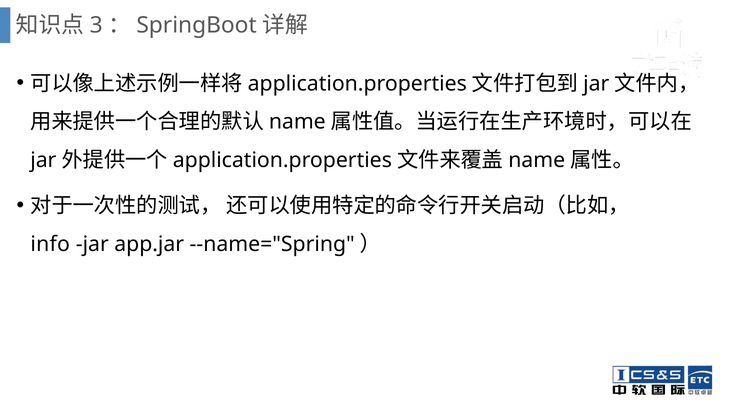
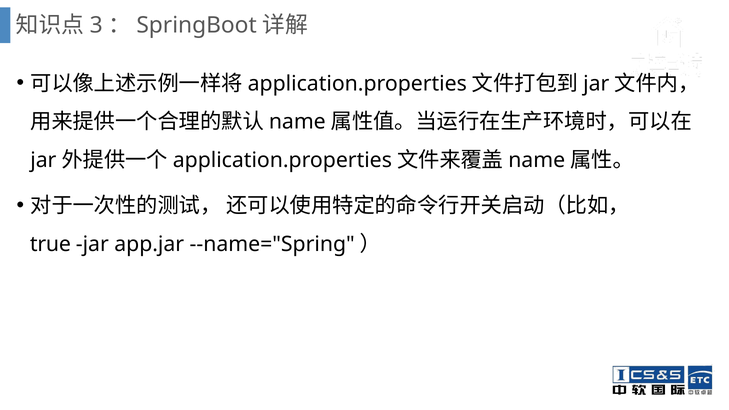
info: info -> true
